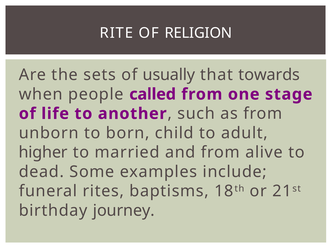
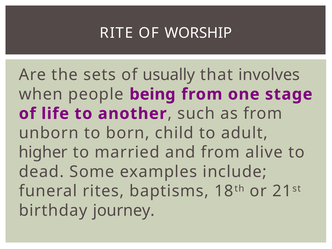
RELIGION: RELIGION -> WORSHIP
towards: towards -> involves
called: called -> being
